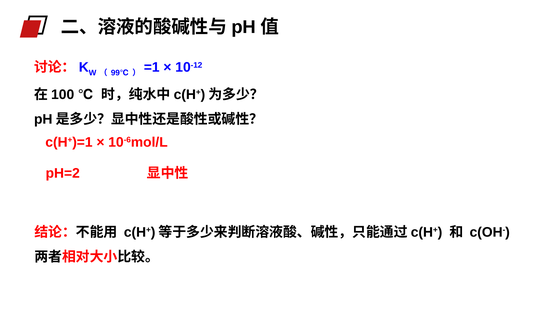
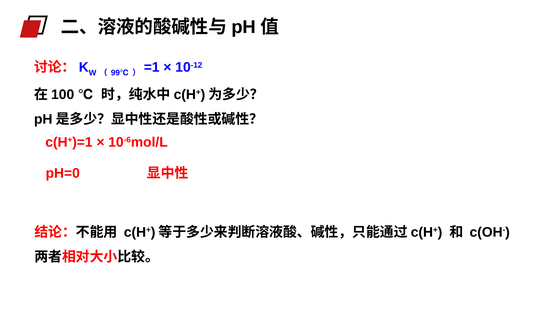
pH=2: pH=2 -> pH=0
